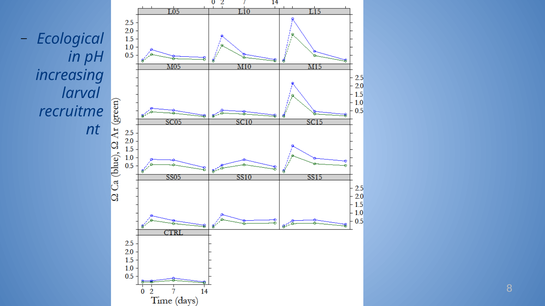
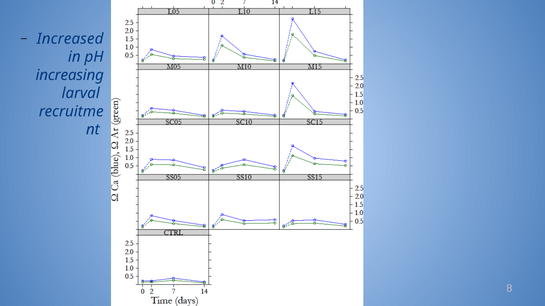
Ecological: Ecological -> Increased
